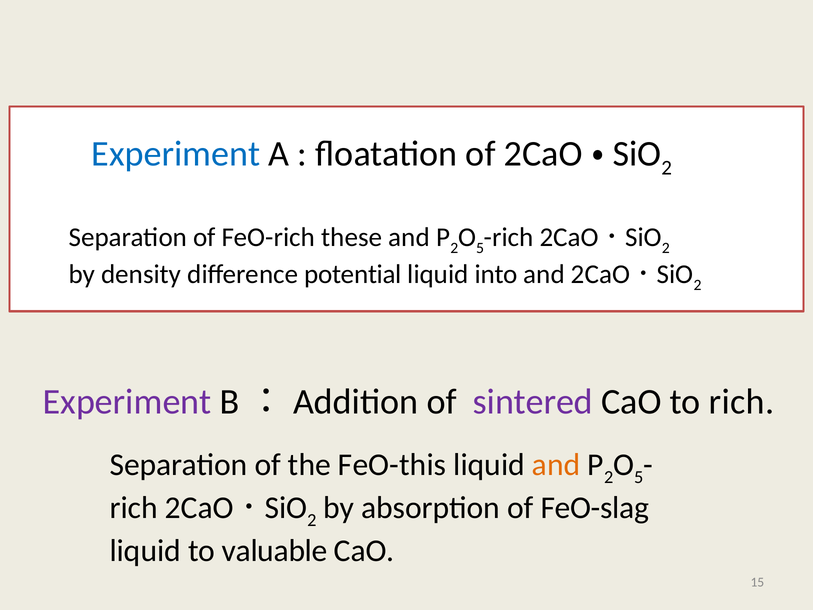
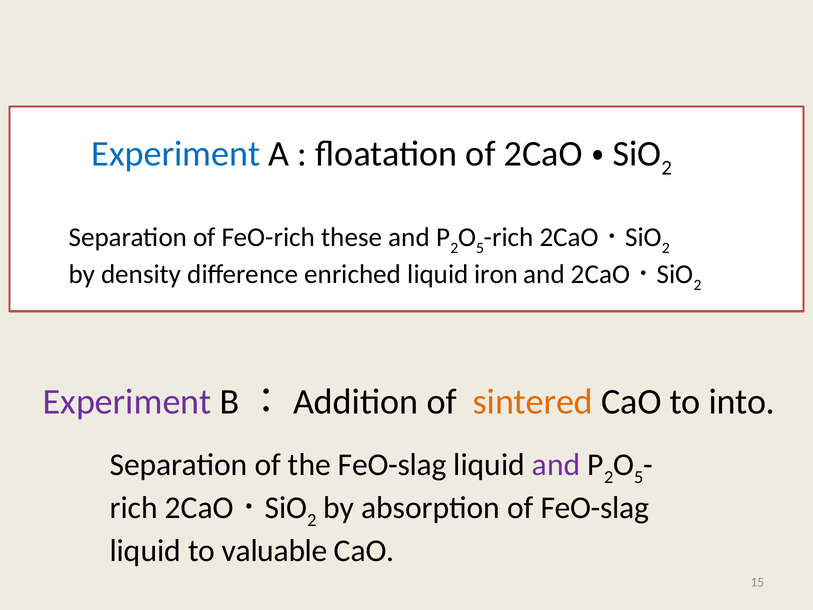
potential: potential -> enriched
into: into -> iron
sintered colour: purple -> orange
to rich: rich -> into
the FeO-this: FeO-this -> FeO-slag
and at (556, 464) colour: orange -> purple
